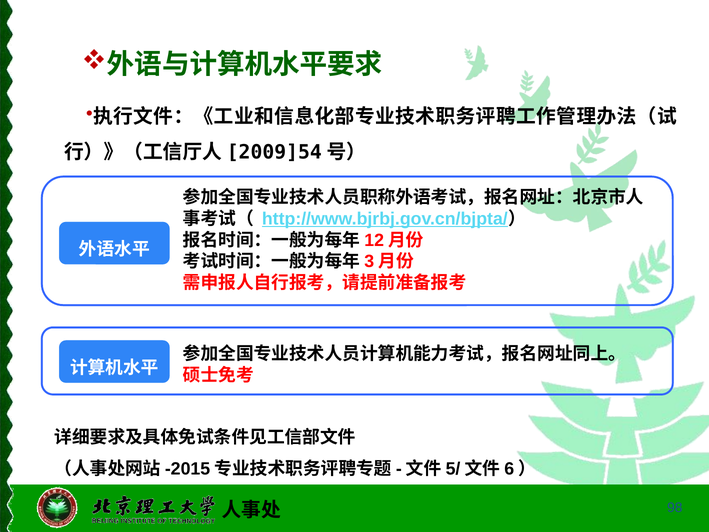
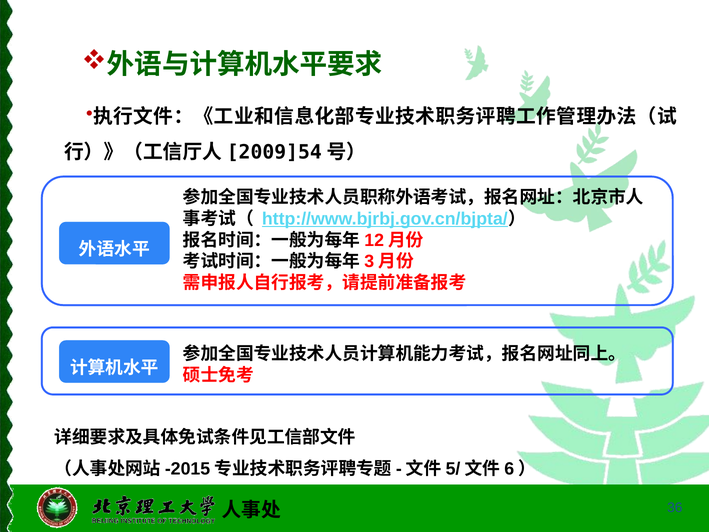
98: 98 -> 36
